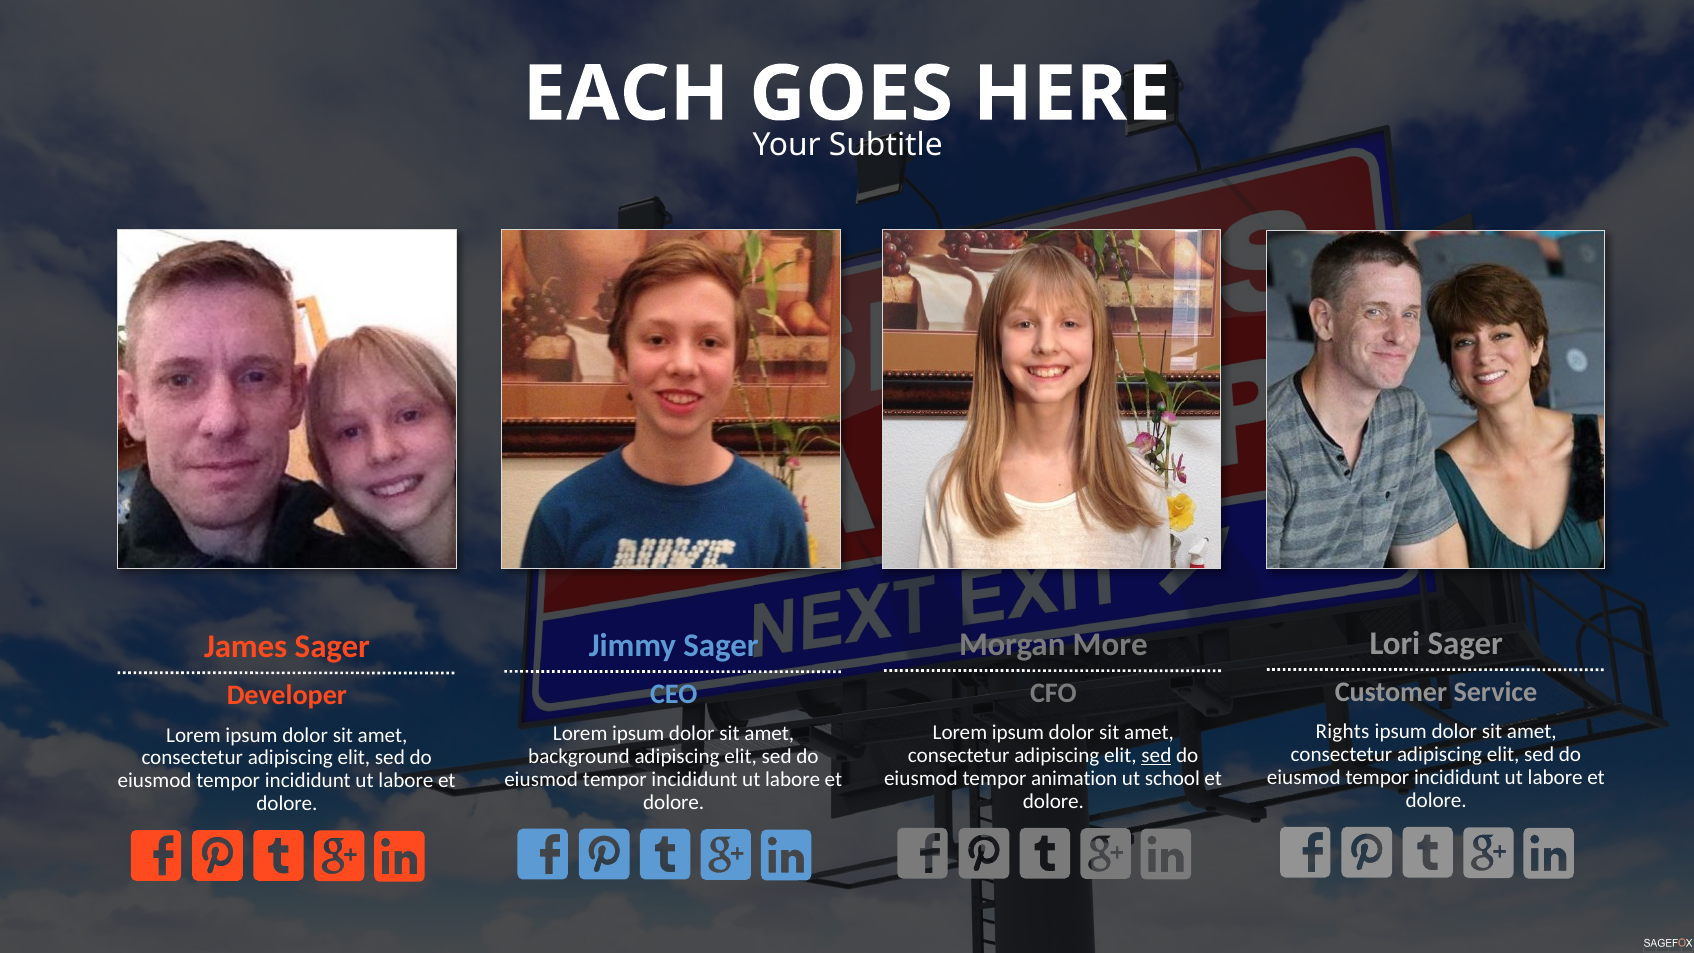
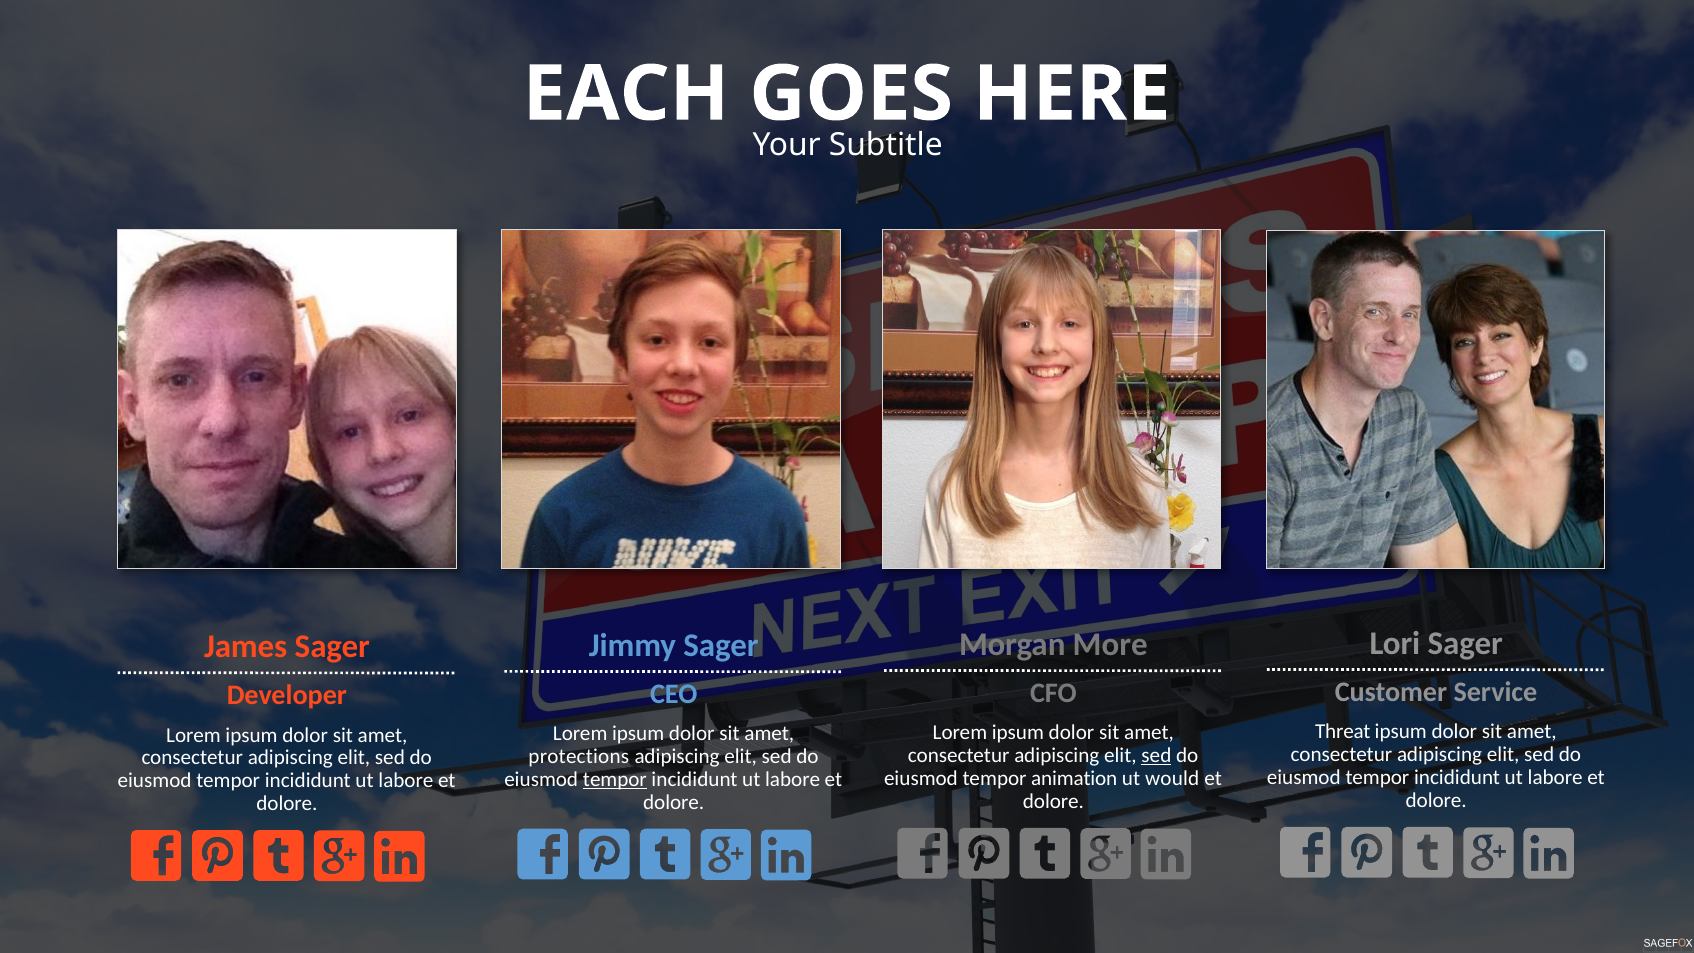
Rights: Rights -> Threat
background: background -> protections
school: school -> would
tempor at (615, 779) underline: none -> present
